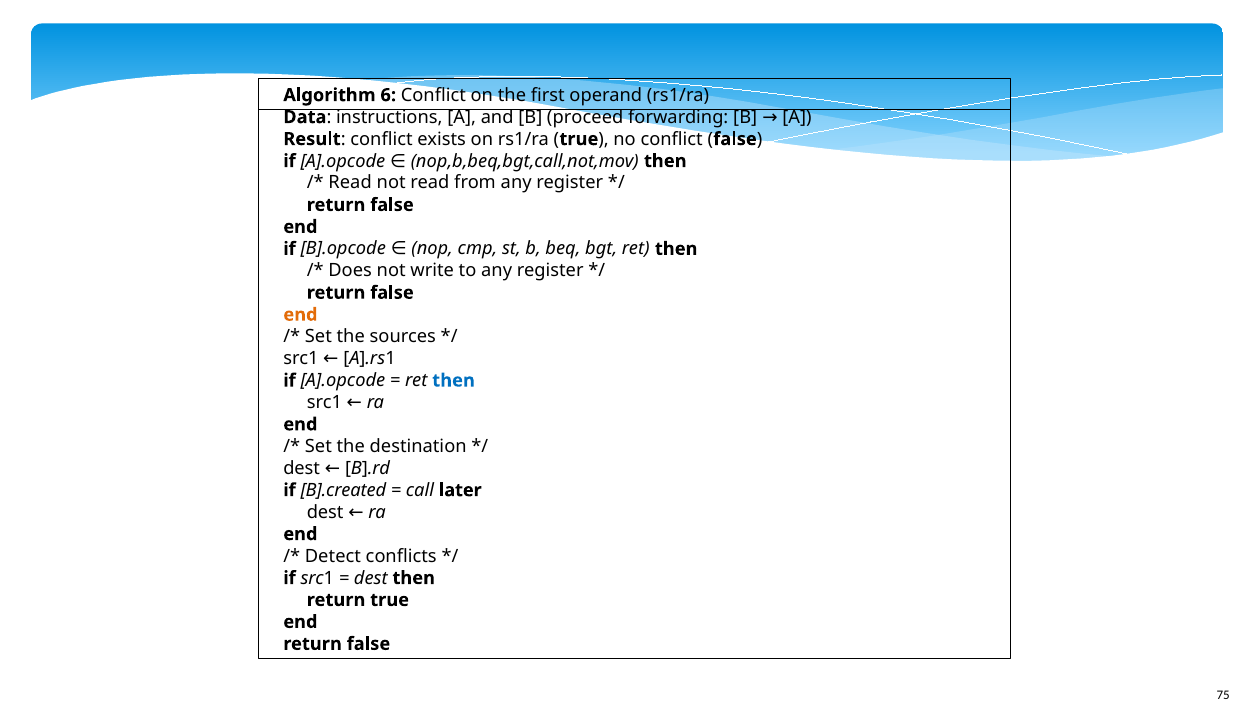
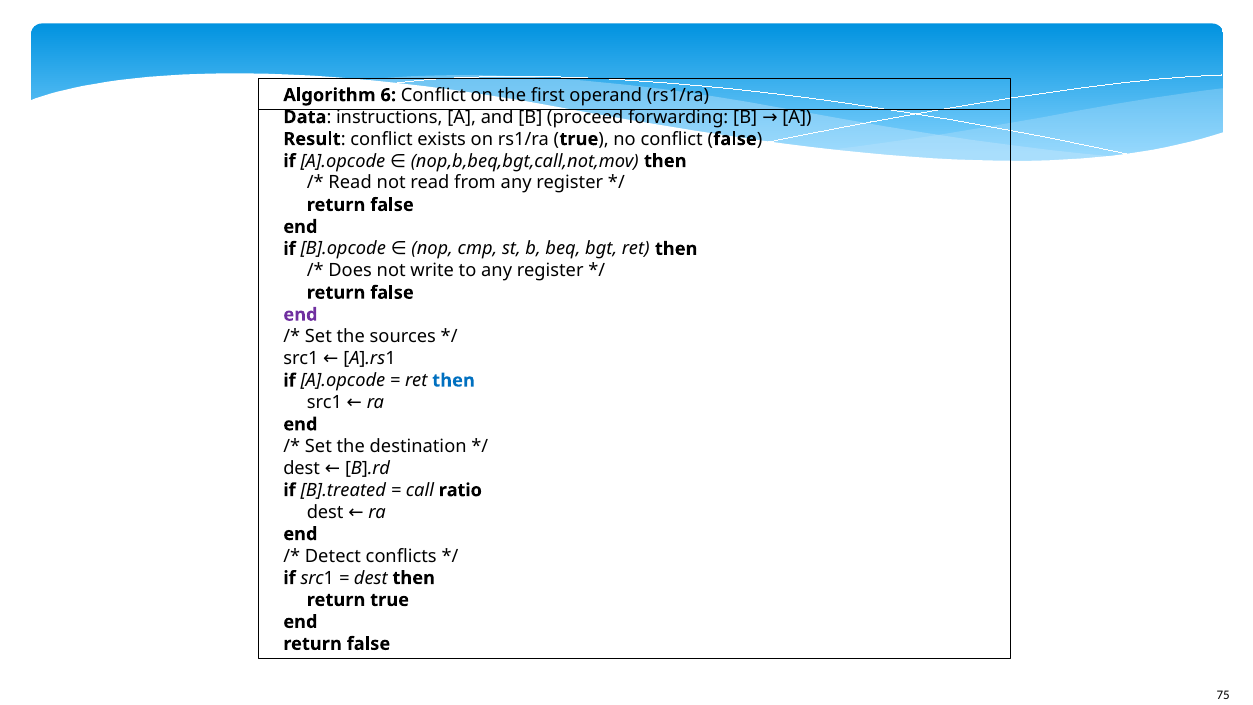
end at (300, 315) colour: orange -> purple
B].created: B].created -> B].treated
later: later -> ratio
